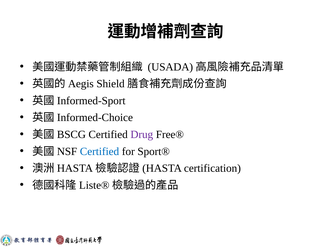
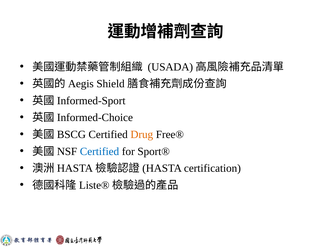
Drug colour: purple -> orange
